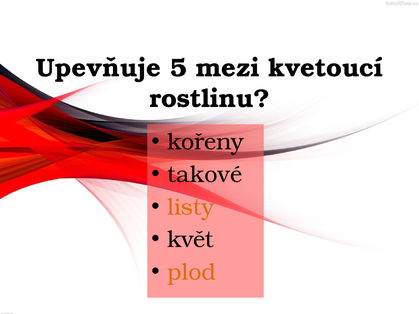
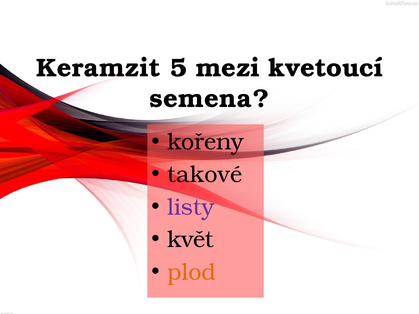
Upevňuje: Upevňuje -> Keramzit
rostlinu: rostlinu -> semena
listy colour: orange -> purple
